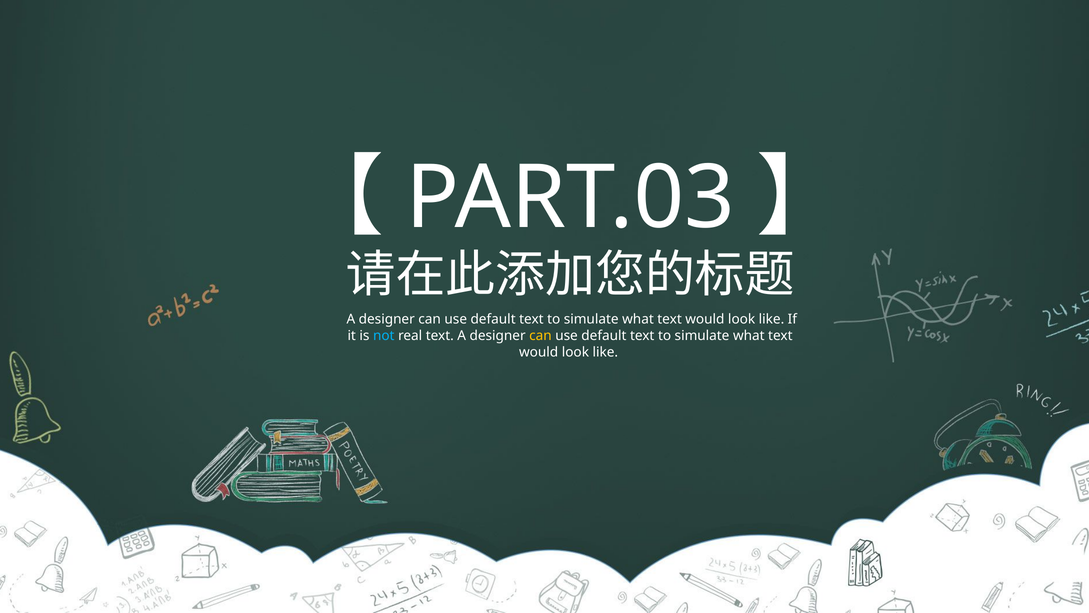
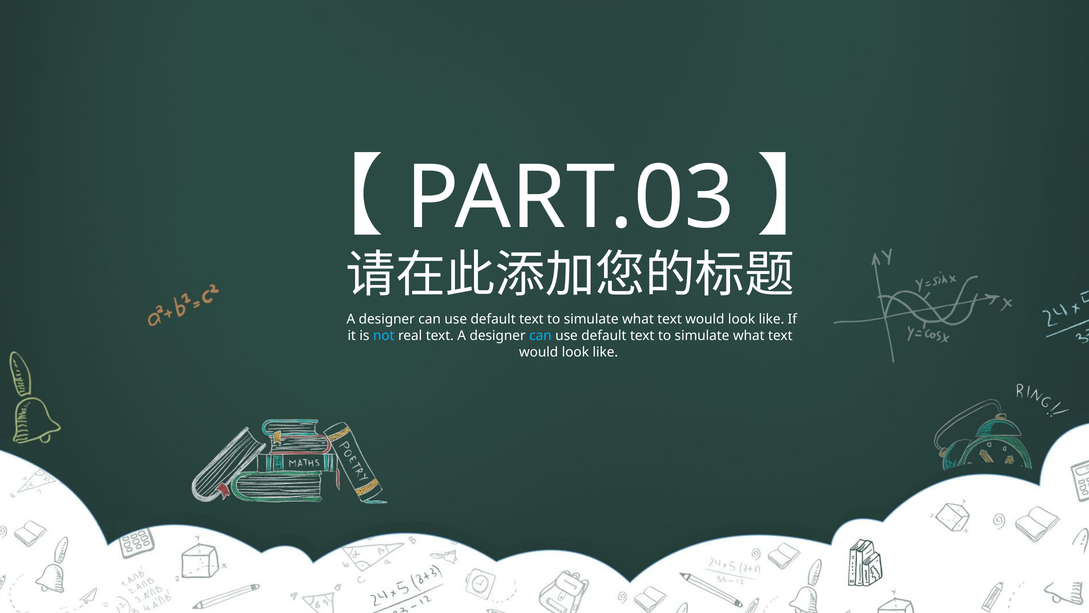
can at (540, 336) colour: yellow -> light blue
